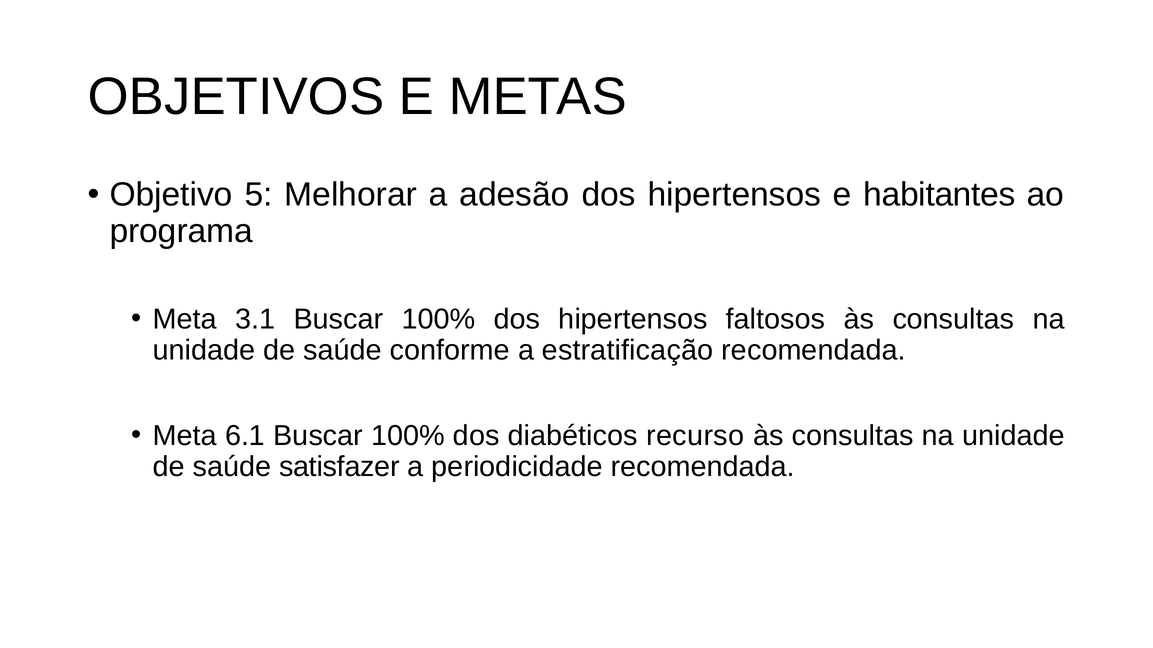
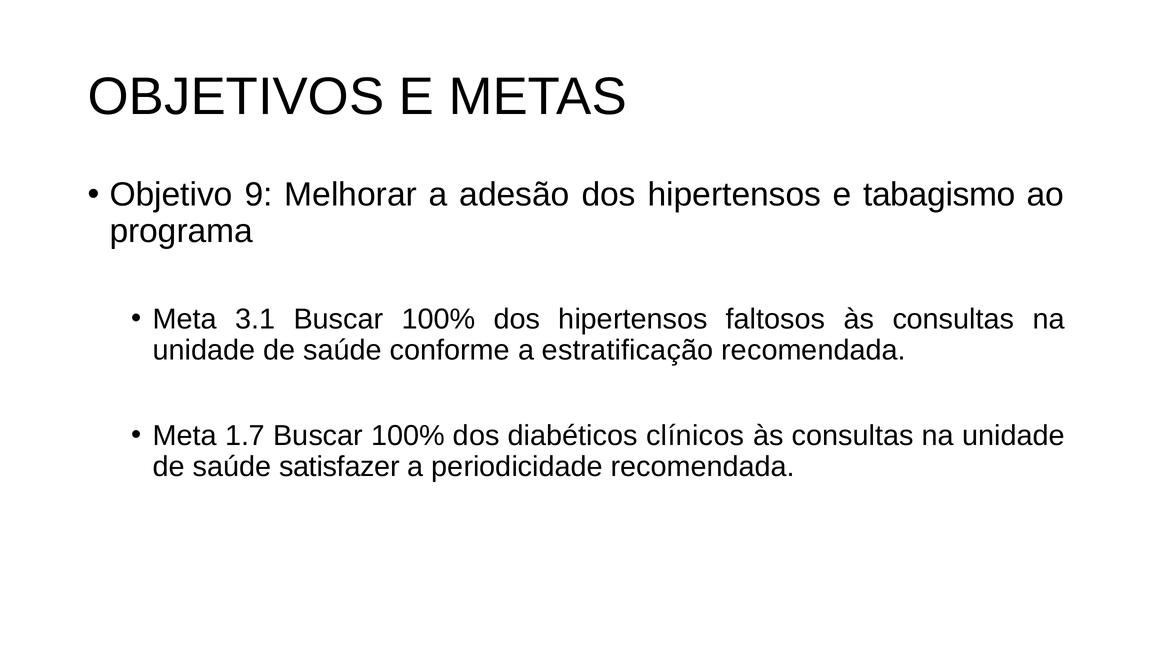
5: 5 -> 9
habitantes: habitantes -> tabagismo
6.1: 6.1 -> 1.7
recurso: recurso -> clínicos
